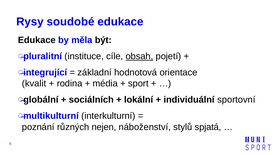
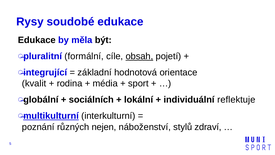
instituce: instituce -> formální
sportovní: sportovní -> reflektuje
multikulturní underline: none -> present
spjatá: spjatá -> zdraví
